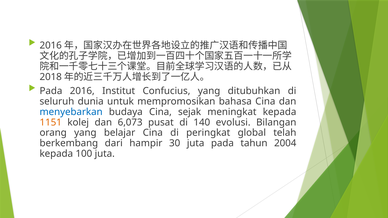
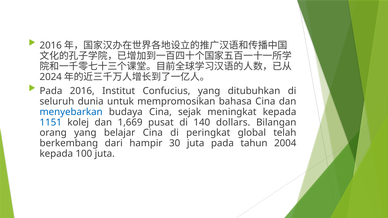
2018: 2018 -> 2024
1151 colour: orange -> blue
6,073: 6,073 -> 1,669
evolusi: evolusi -> dollars
